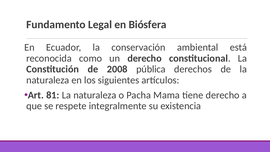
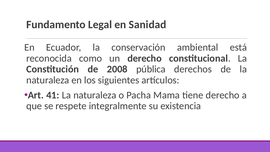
Biósfera: Biósfera -> Sanidad
81: 81 -> 41
